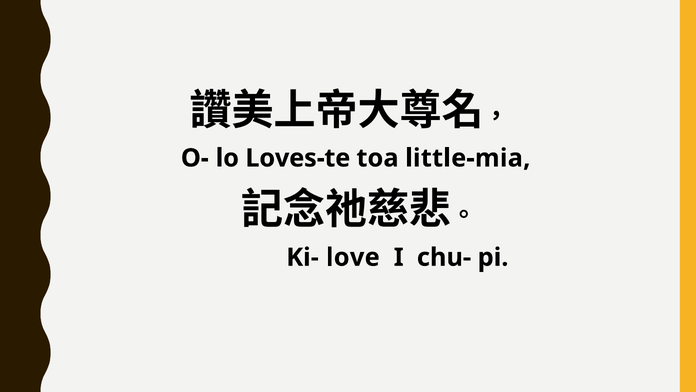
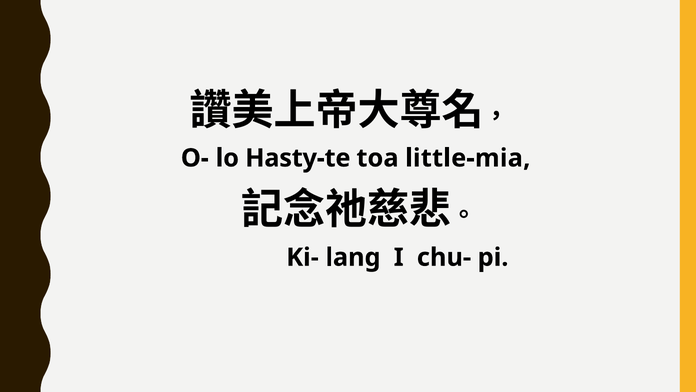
Loves-te: Loves-te -> Hasty-te
love: love -> lang
